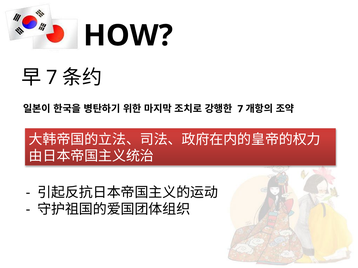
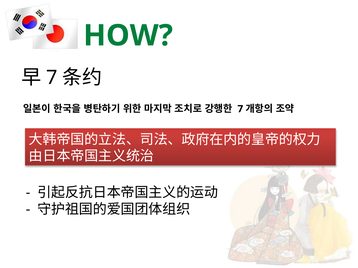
HOW colour: black -> green
